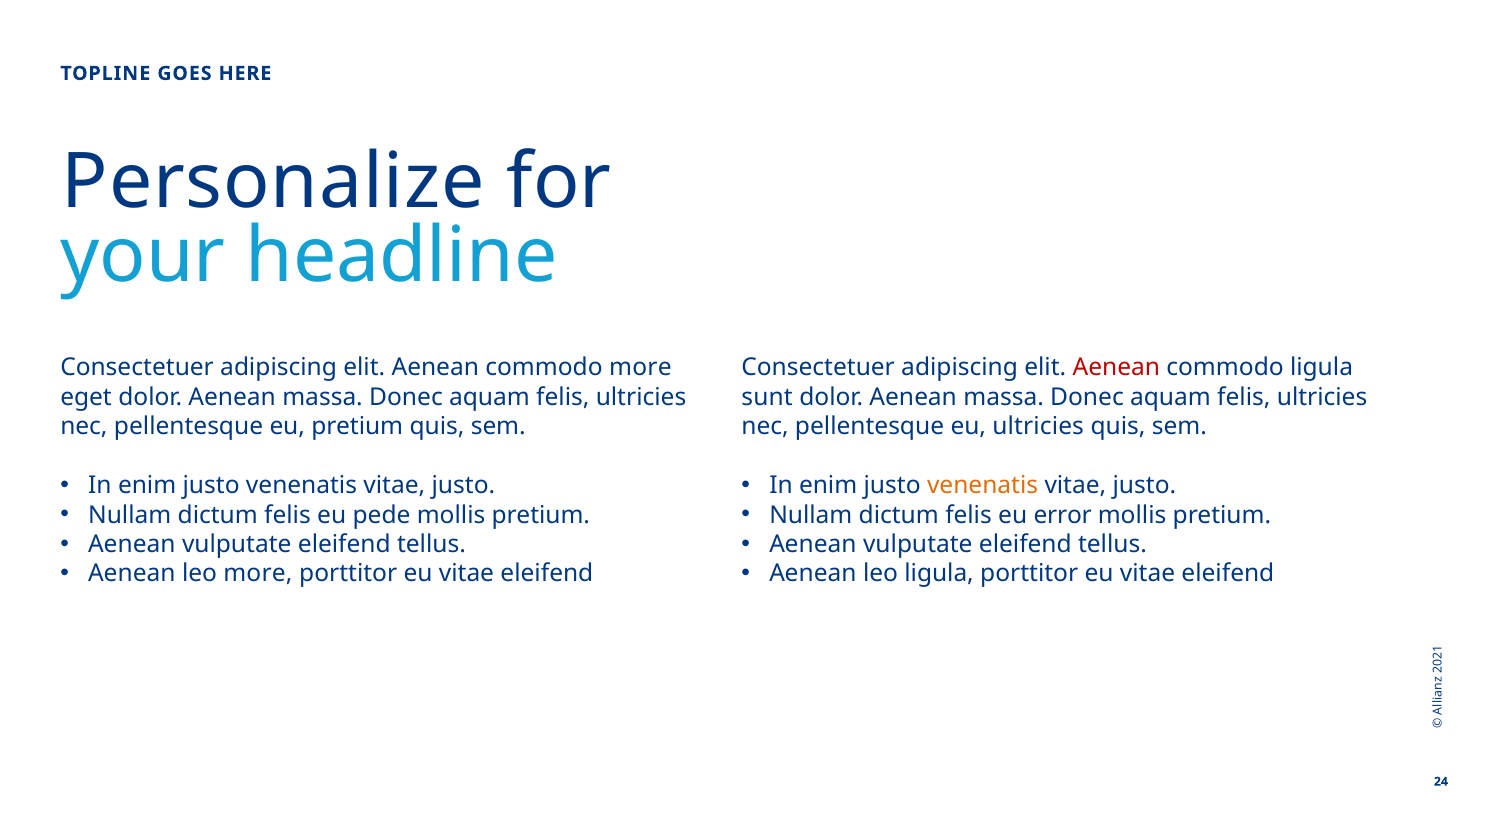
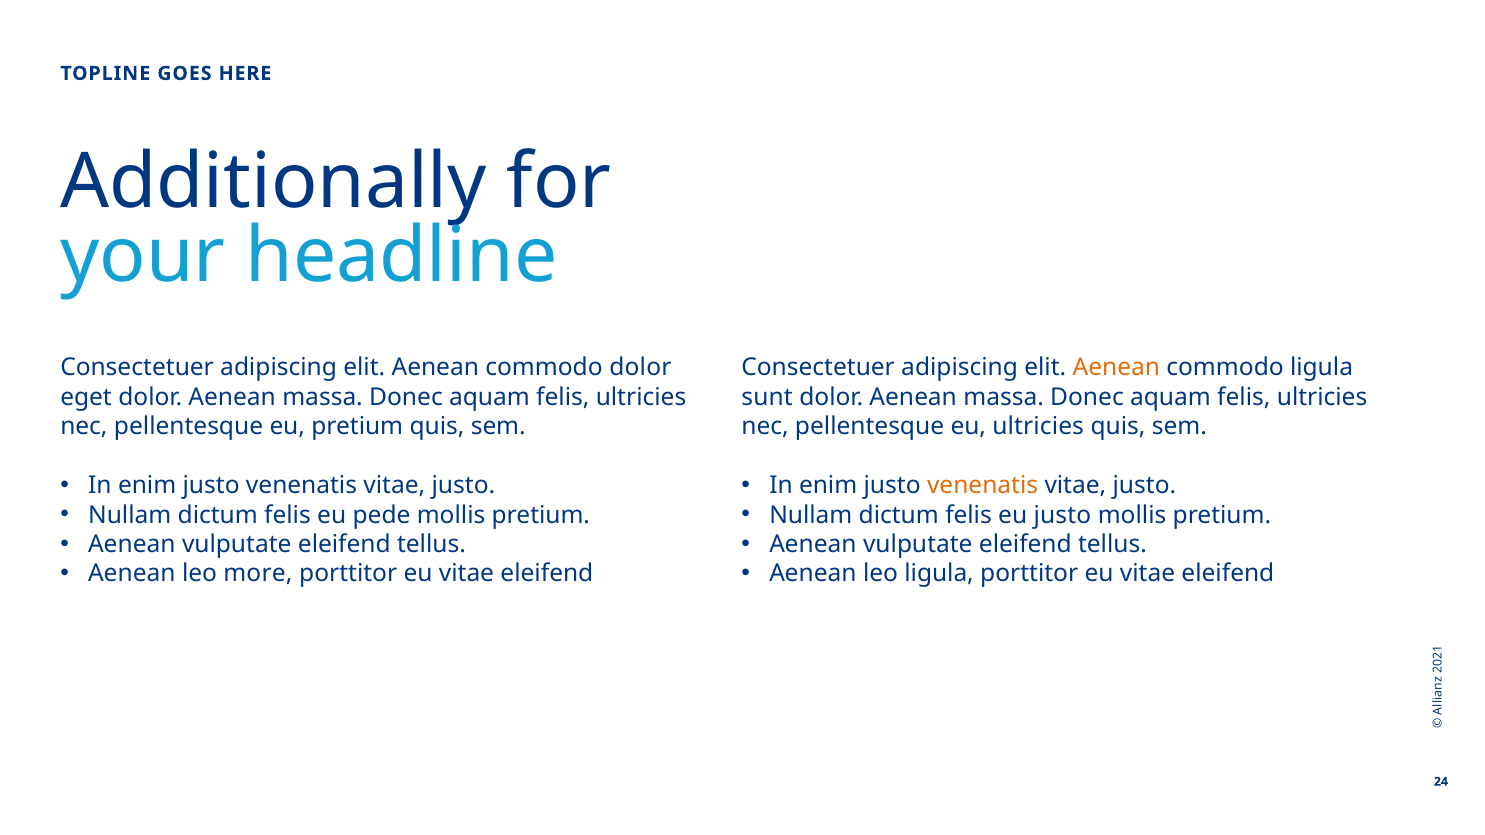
Personalize: Personalize -> Additionally
commodo more: more -> dolor
Aenean at (1116, 368) colour: red -> orange
eu error: error -> justo
